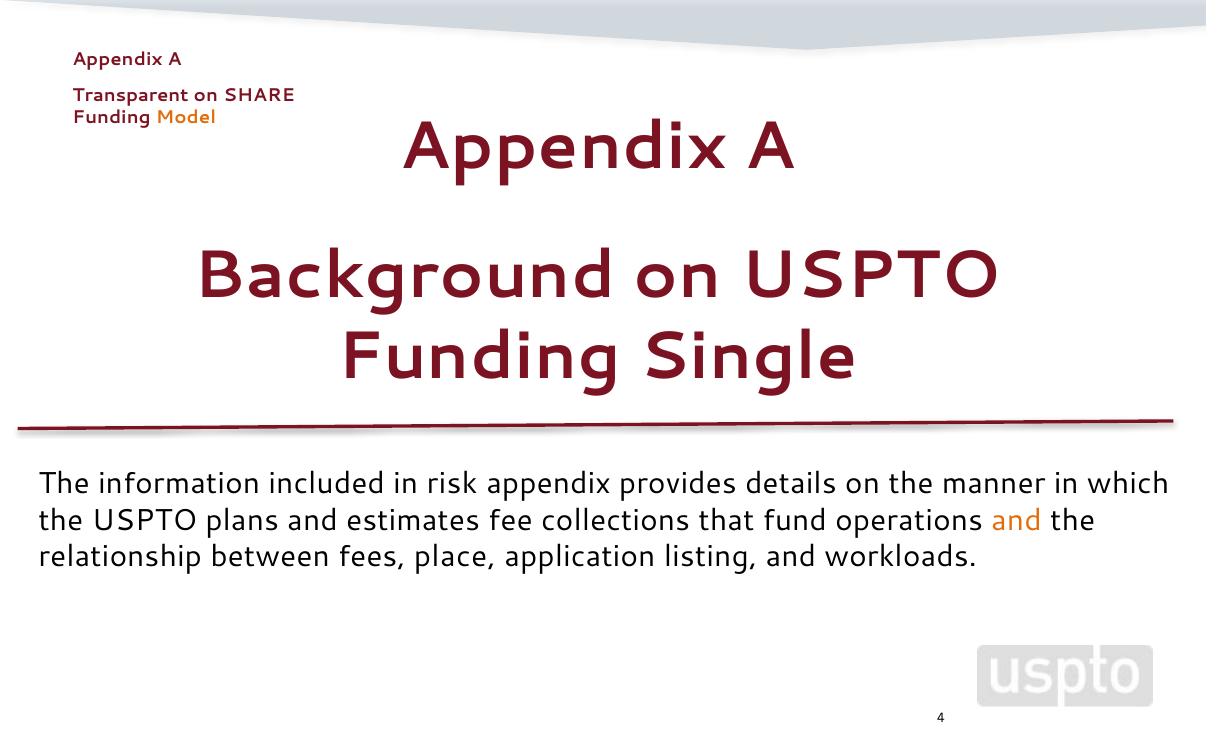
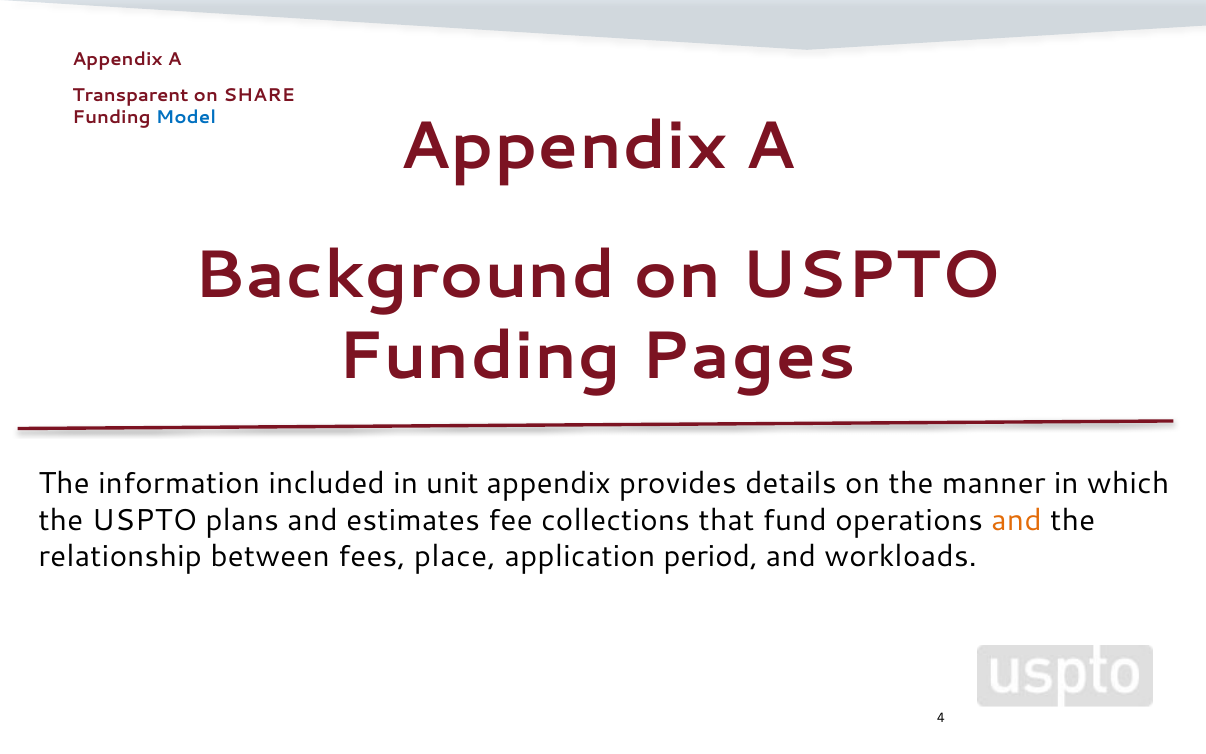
Model colour: orange -> blue
Single: Single -> Pages
risk: risk -> unit
listing: listing -> period
